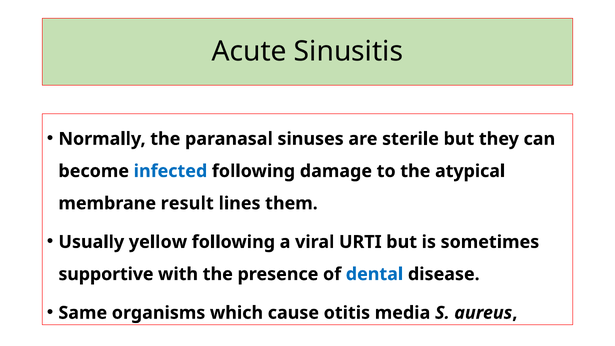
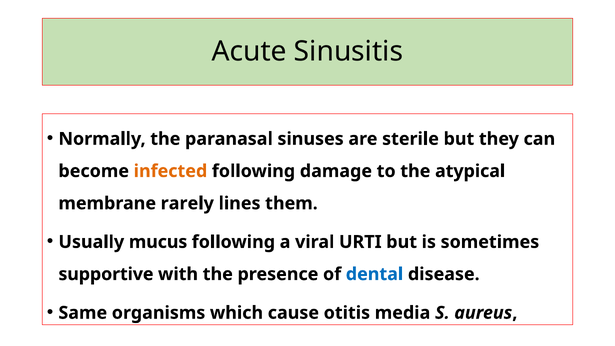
infected colour: blue -> orange
result: result -> rarely
yellow: yellow -> mucus
